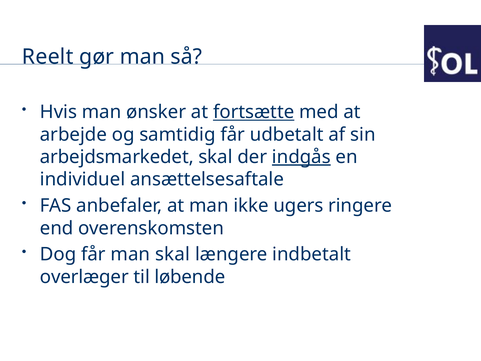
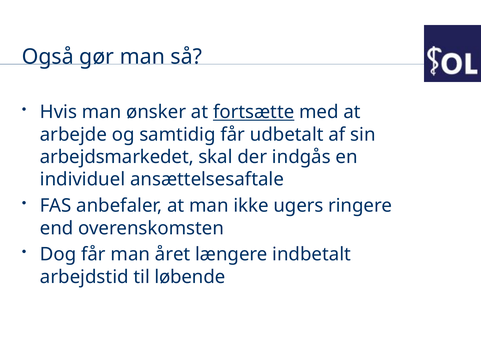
Reelt: Reelt -> Også
indgås underline: present -> none
man skal: skal -> året
overlæger: overlæger -> arbejdstid
